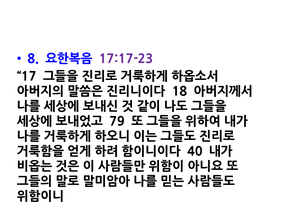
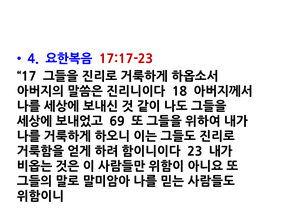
8: 8 -> 4
17:17-23 colour: purple -> red
79: 79 -> 69
40: 40 -> 23
